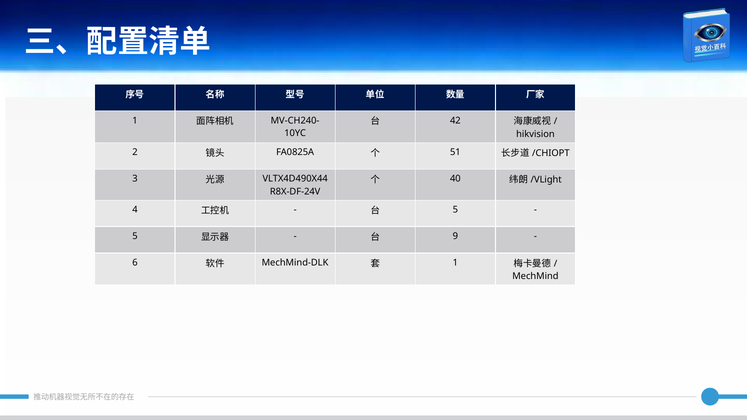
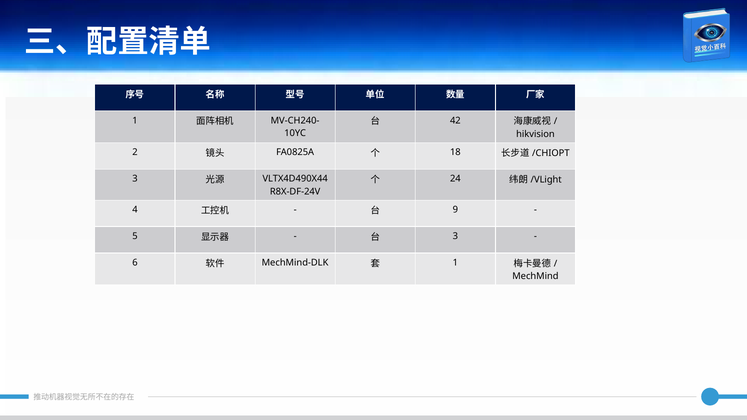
51: 51 -> 18
40: 40 -> 24
5 at (455, 210): 5 -> 9
9 at (455, 236): 9 -> 3
